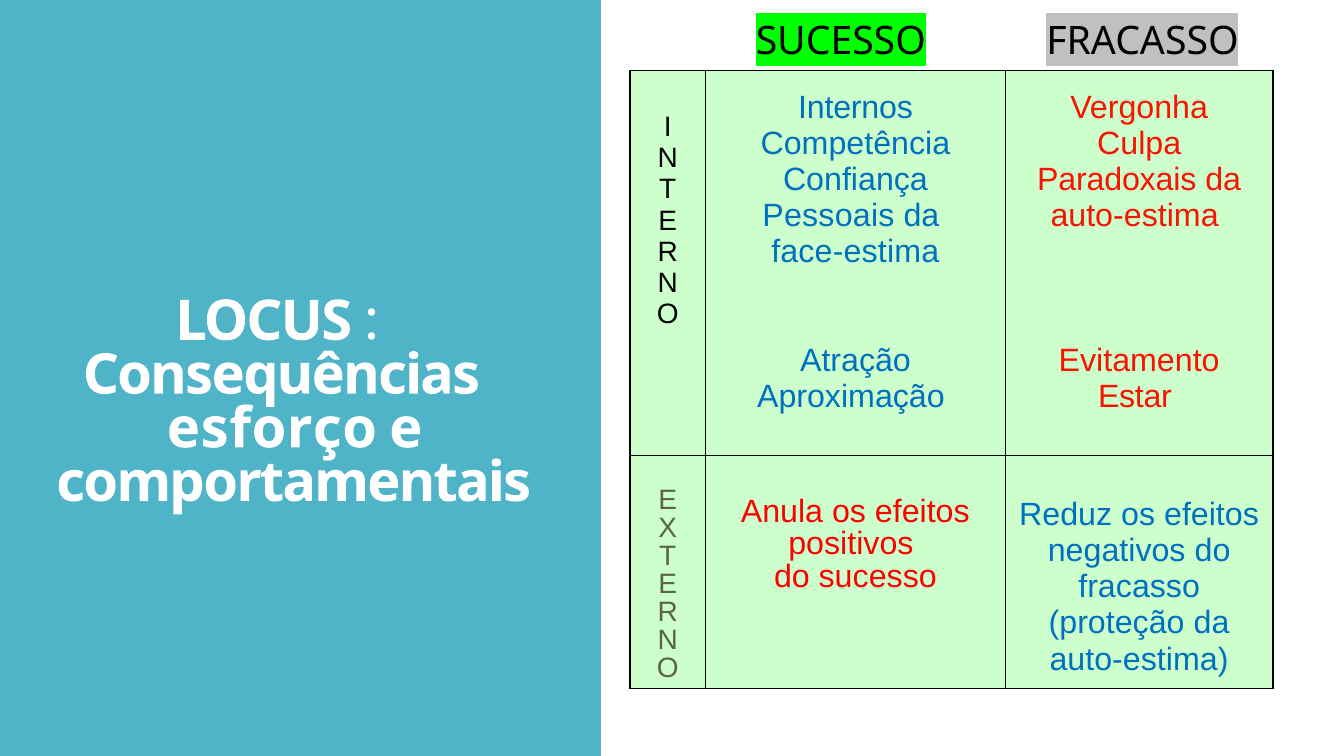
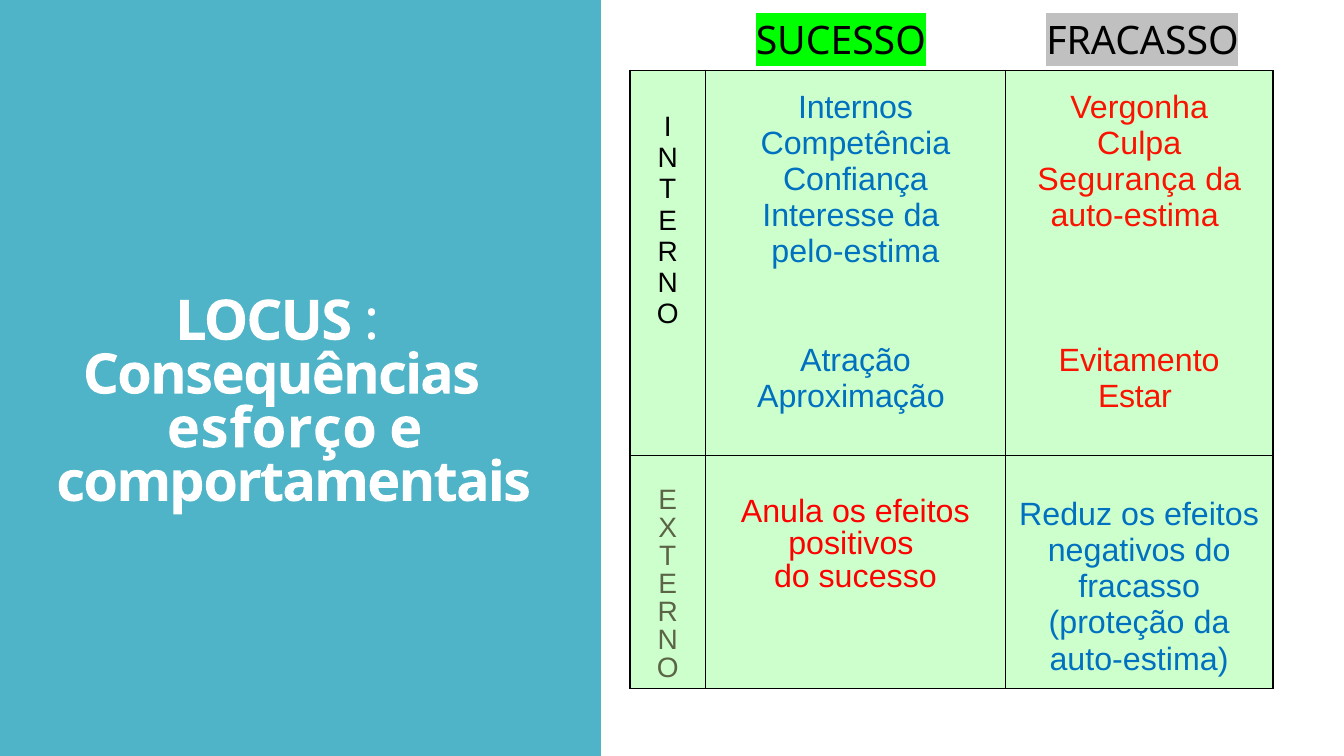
Paradoxais: Paradoxais -> Segurança
Pessoais: Pessoais -> Interesse
face-estima: face-estima -> pelo-estima
